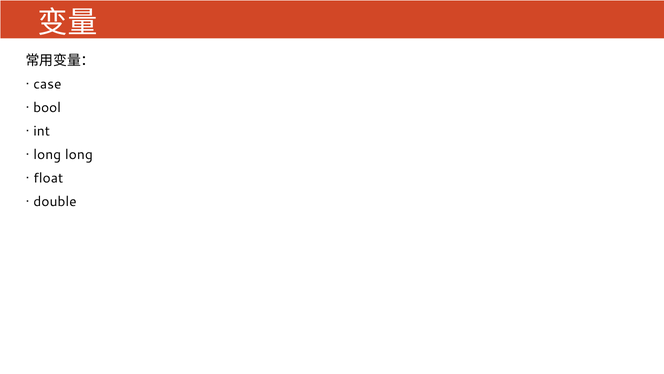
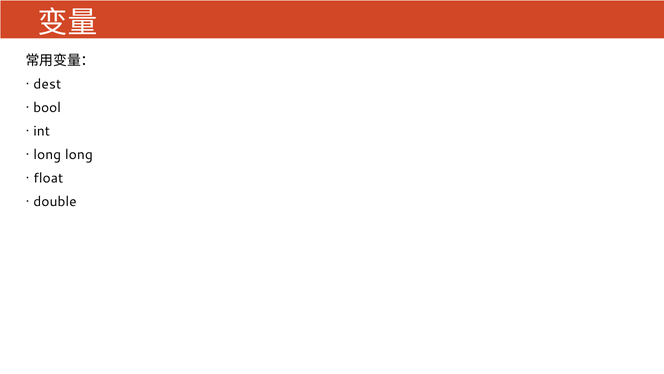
case: case -> dest
